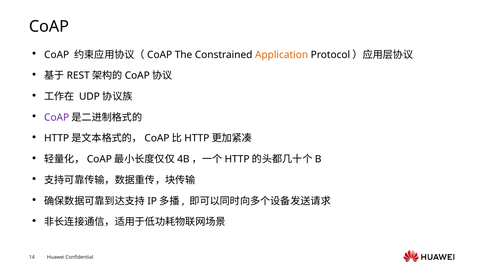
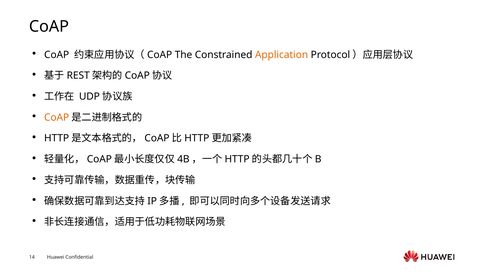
CoAP at (57, 117) colour: purple -> orange
